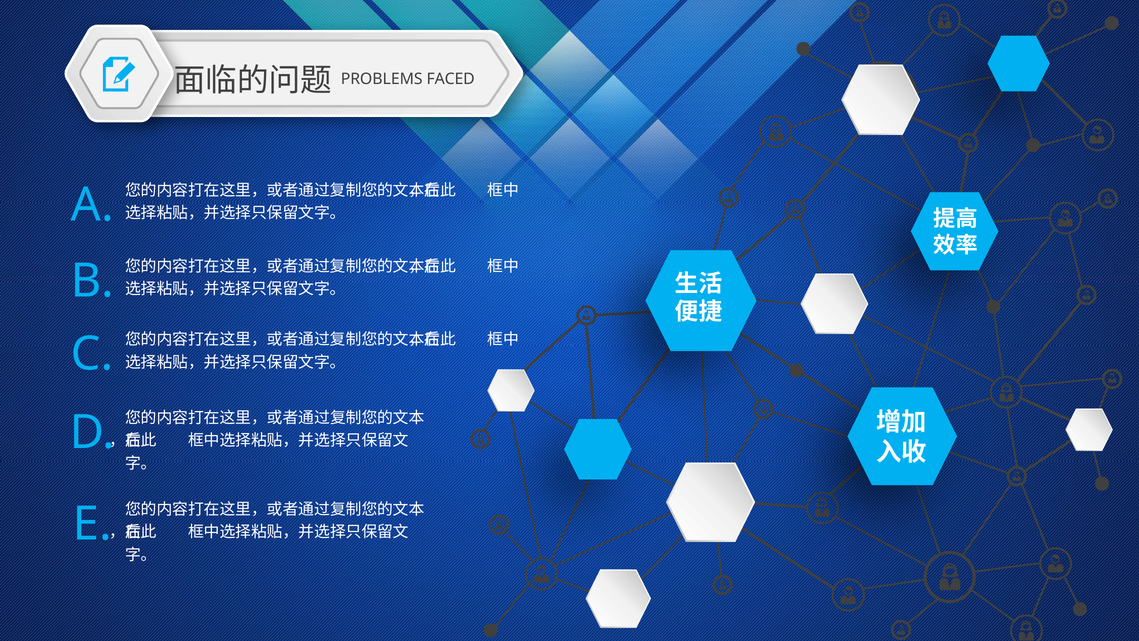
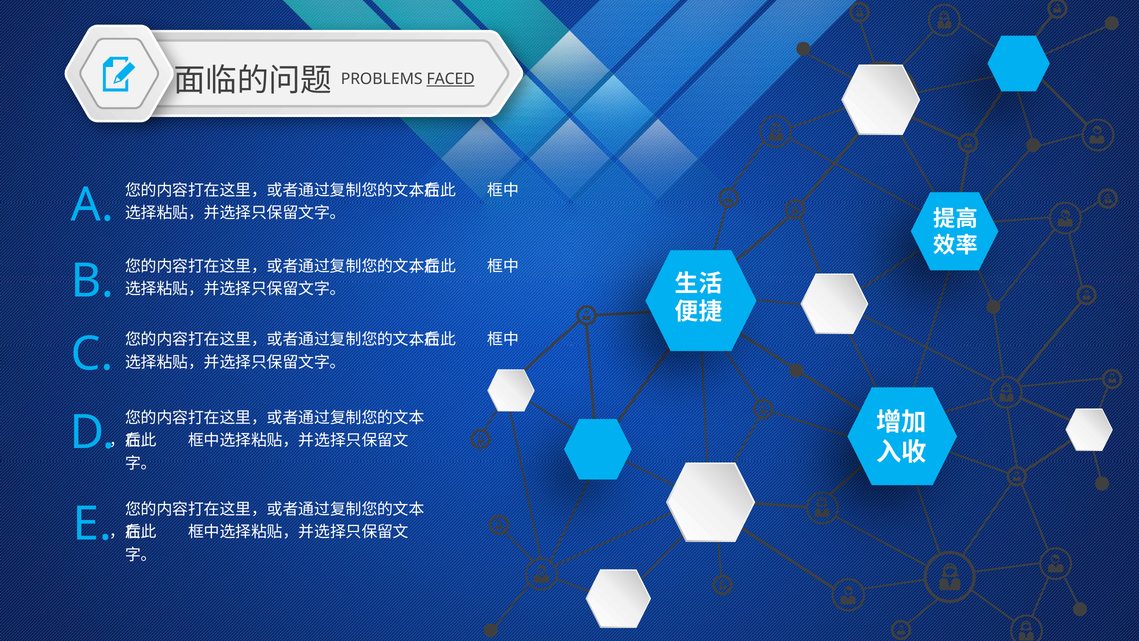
FACED underline: none -> present
